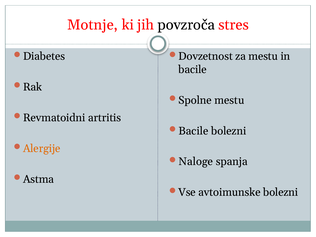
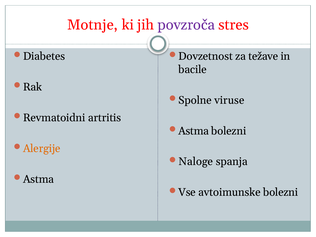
povzroča colour: black -> purple
za mestu: mestu -> težave
Spolne mestu: mestu -> viruse
Bacile at (193, 131): Bacile -> Astma
